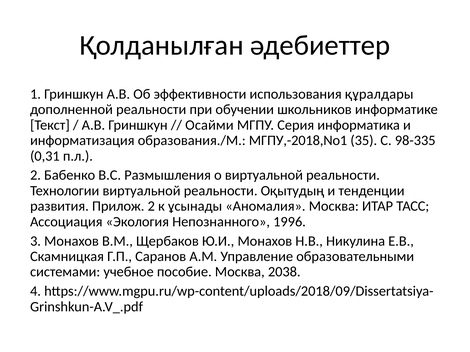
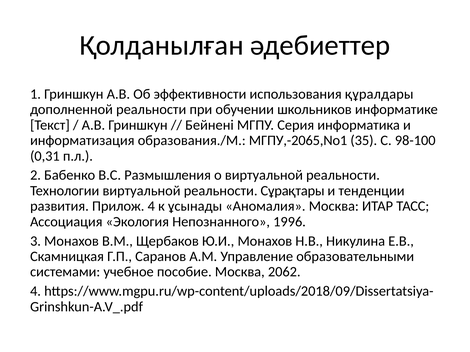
Осайми: Осайми -> Бейнені
МГПУ,-2018,No1: МГПУ,-2018,No1 -> МГПУ,-2065,No1
98-335: 98-335 -> 98-100
Оқытудың: Оқытудың -> Сұрақтары
Прилож 2: 2 -> 4
2038: 2038 -> 2062
